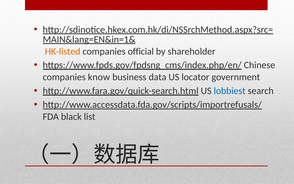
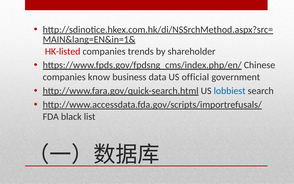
HK-listed colour: orange -> red
official: official -> trends
locator: locator -> official
